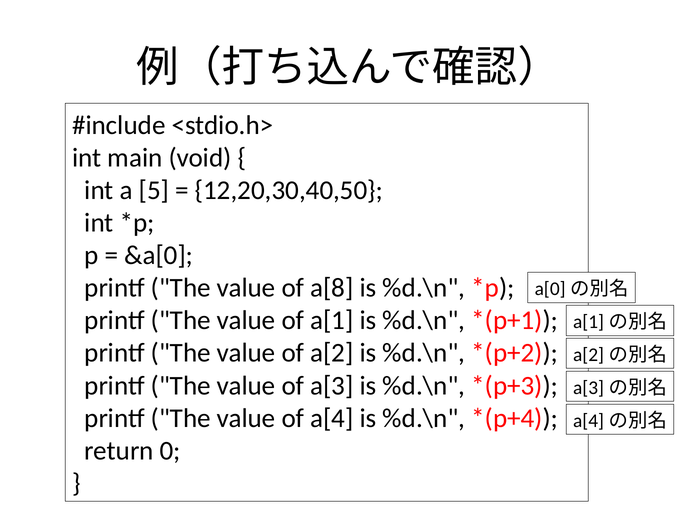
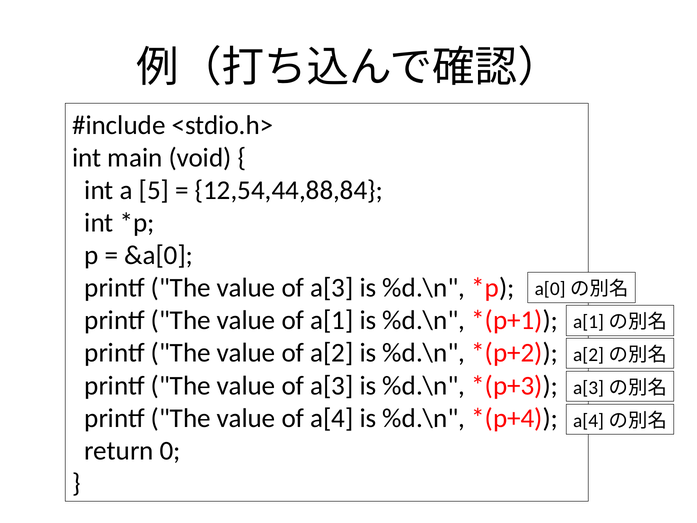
12,20,30,40,50: 12,20,30,40,50 -> 12,54,44,88,84
a[8 at (332, 288): a[8 -> a[3
